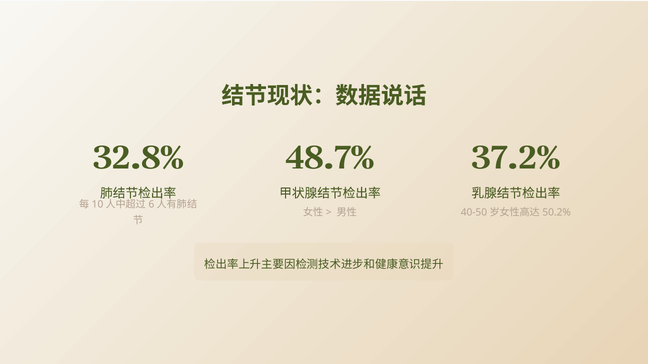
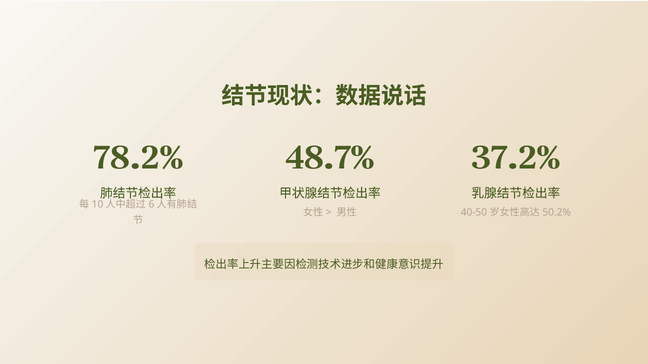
32.8%: 32.8% -> 78.2%
